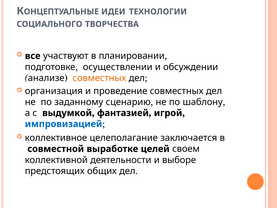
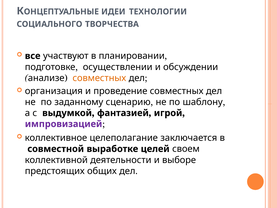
импровизацией colour: blue -> purple
